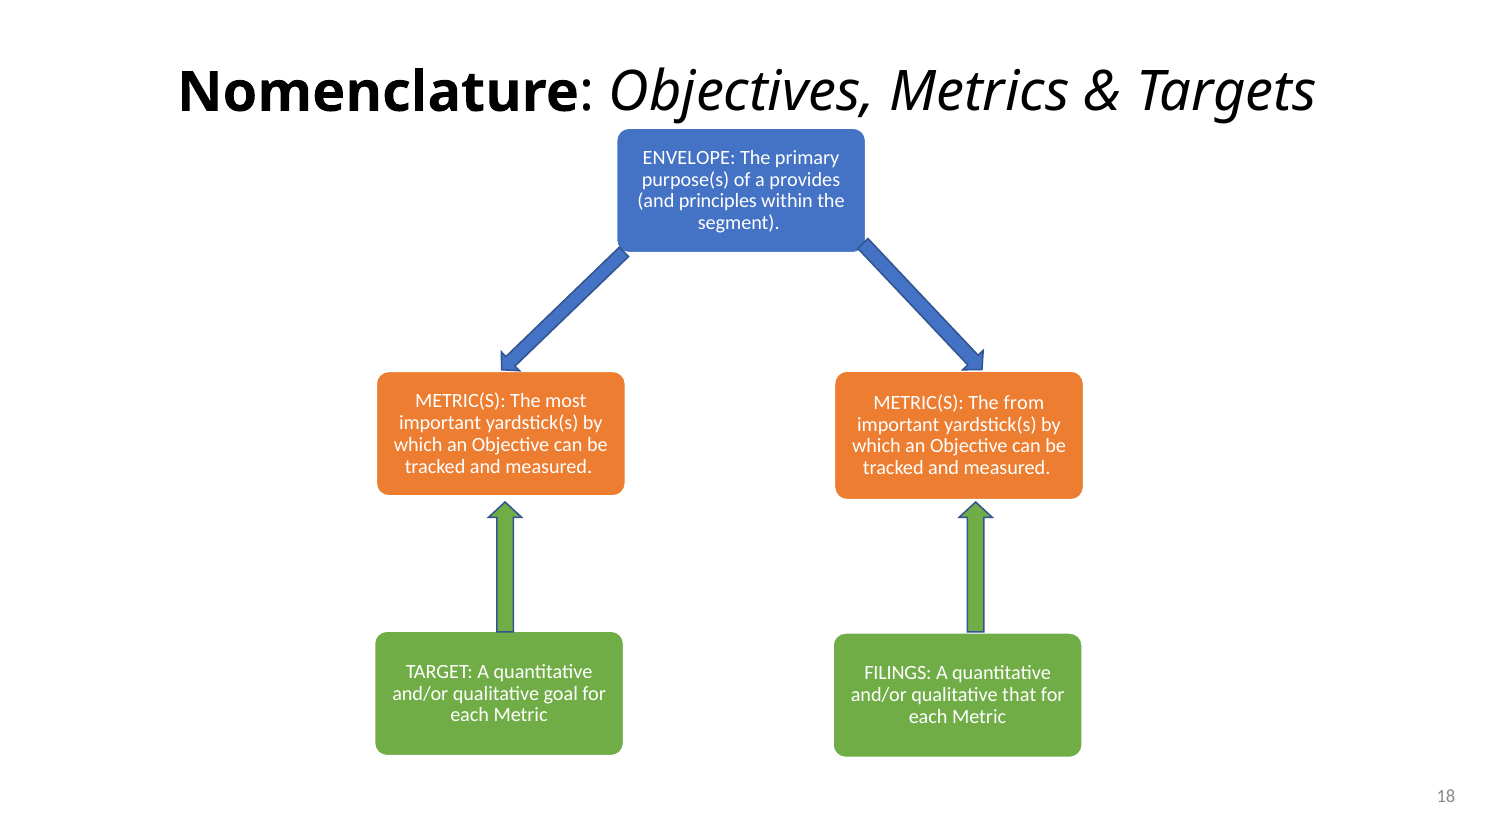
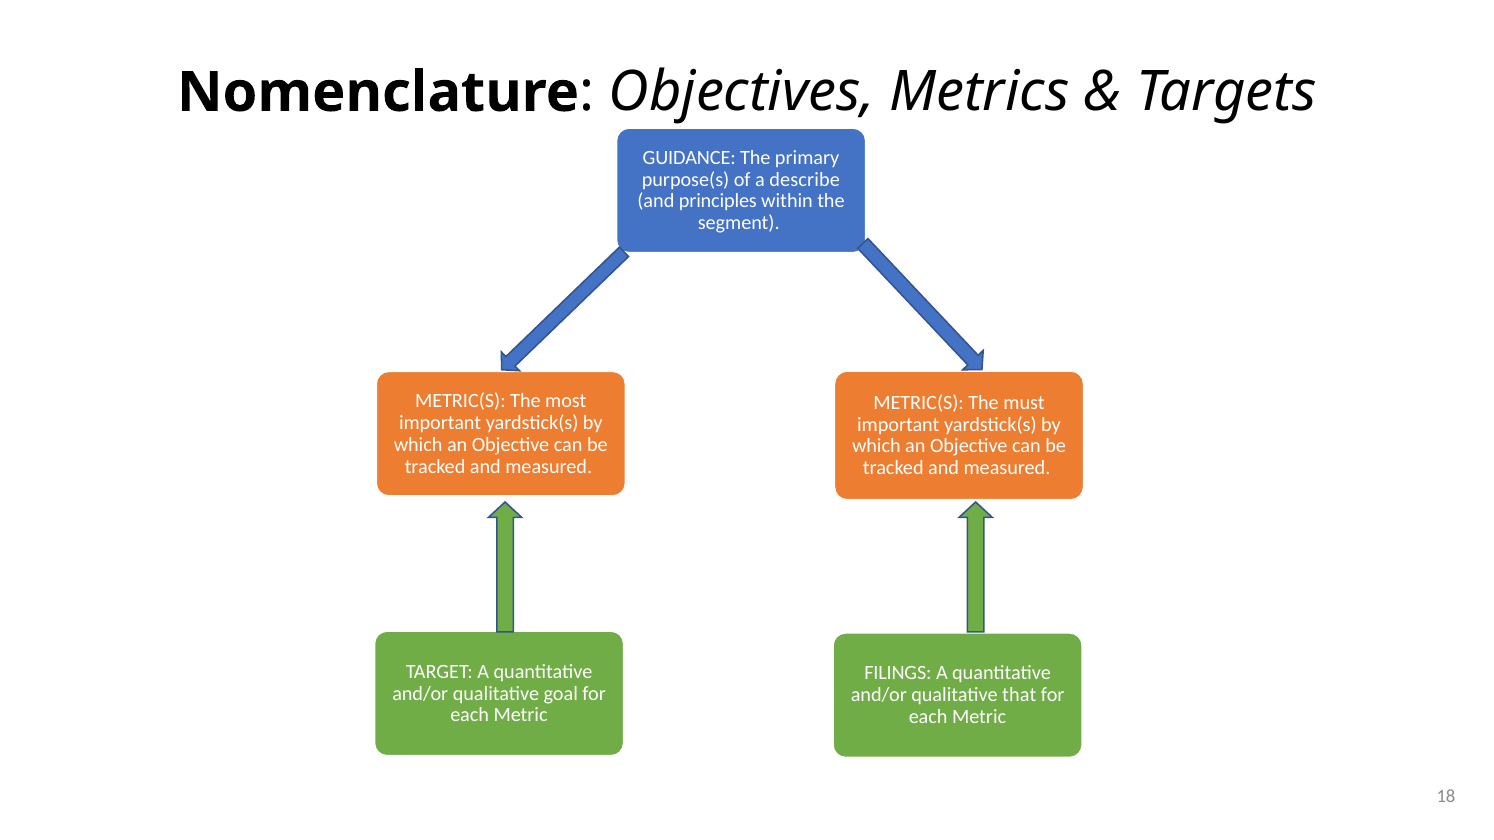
ENVELOPE: ENVELOPE -> GUIDANCE
provides: provides -> describe
from: from -> must
